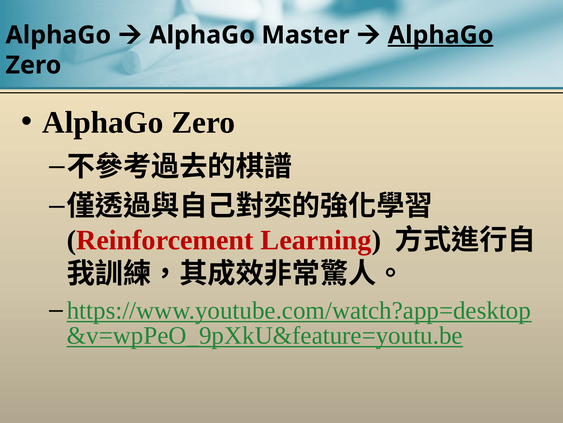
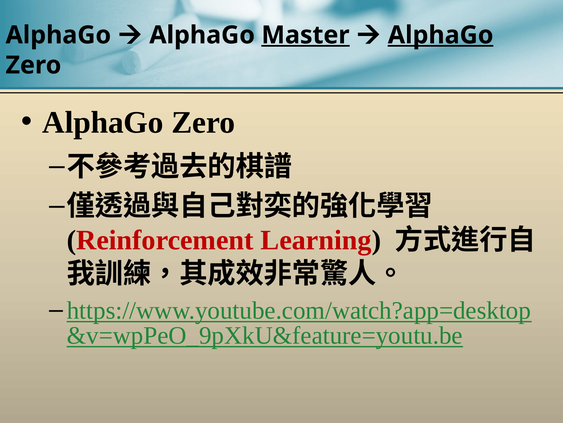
Master underline: none -> present
